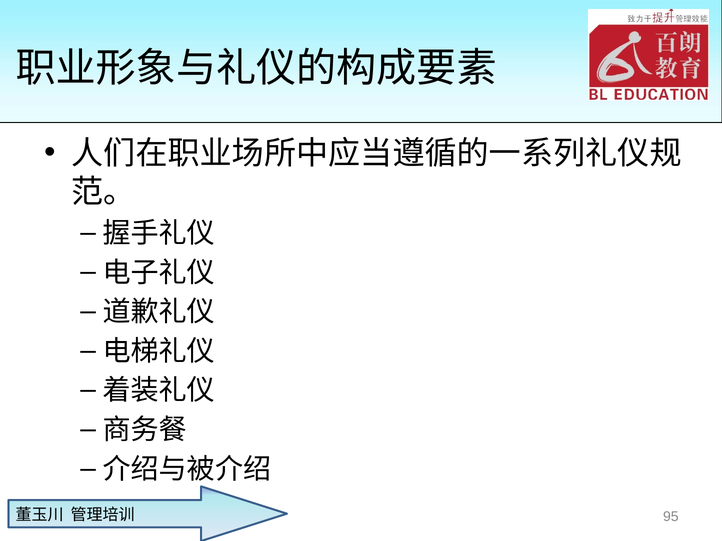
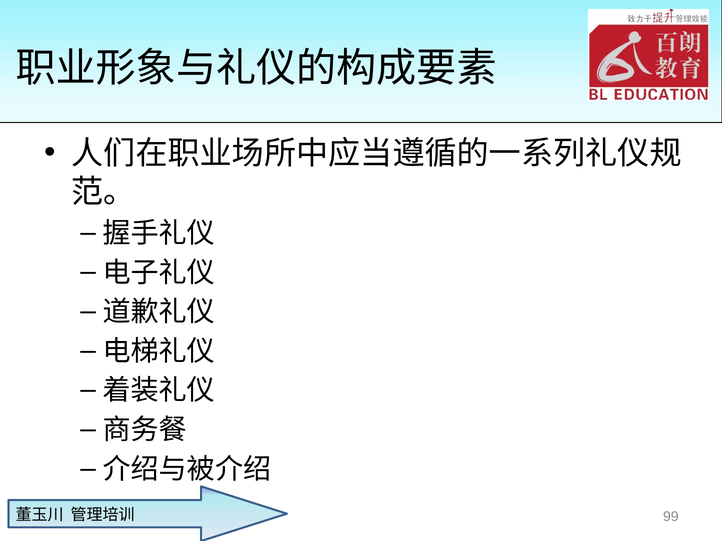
95: 95 -> 99
